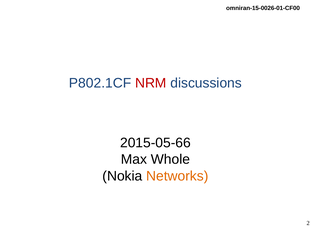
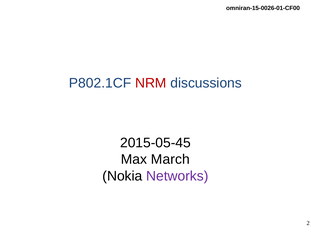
2015-05-66: 2015-05-66 -> 2015-05-45
Whole: Whole -> March
Networks colour: orange -> purple
